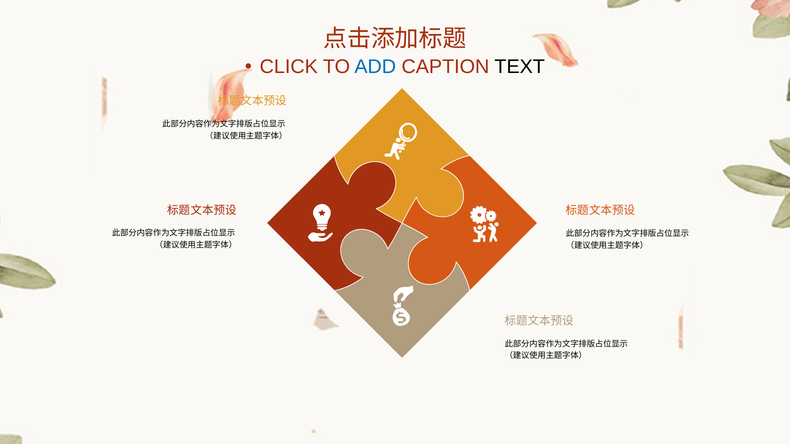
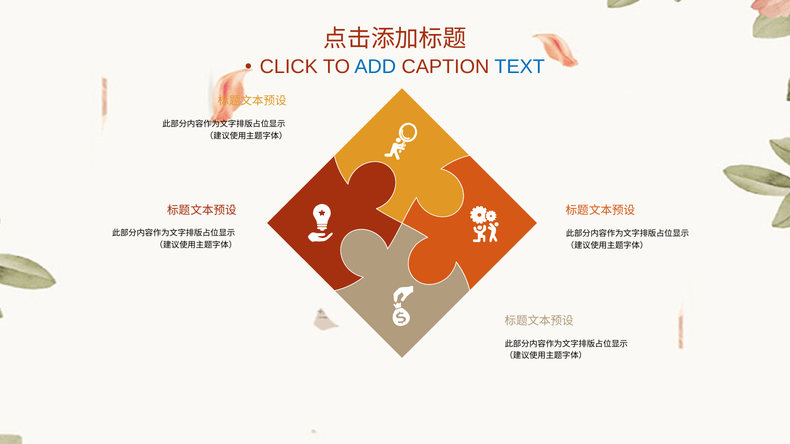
TEXT colour: black -> blue
